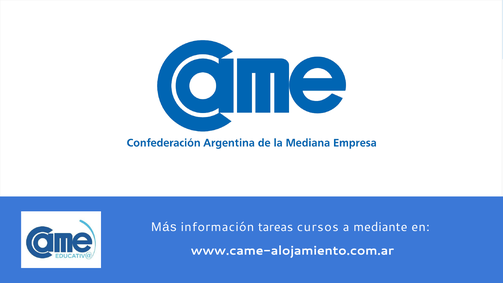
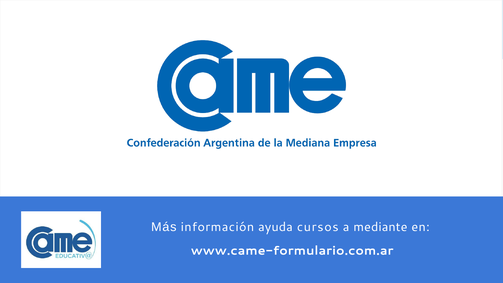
tareas: tareas -> ayuda
www.came-alojamiento.com.ar: www.came-alojamiento.com.ar -> www.came-formulario.com.ar
